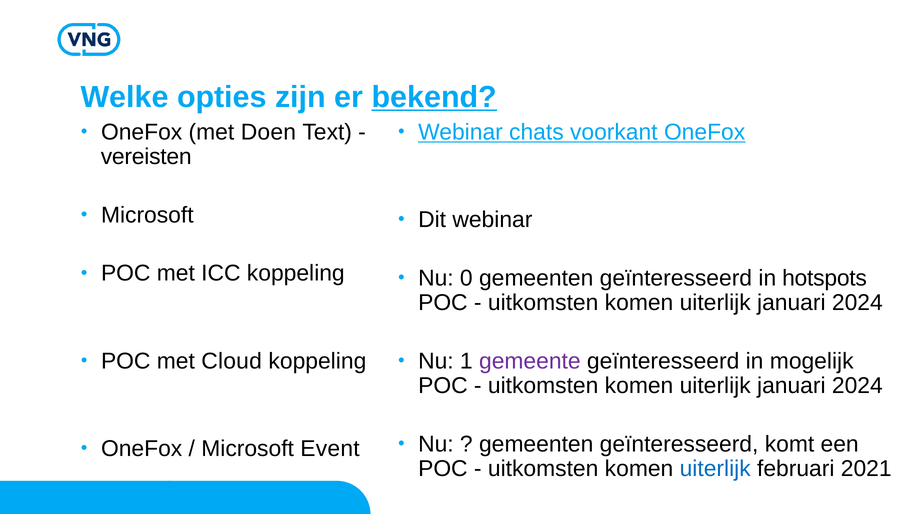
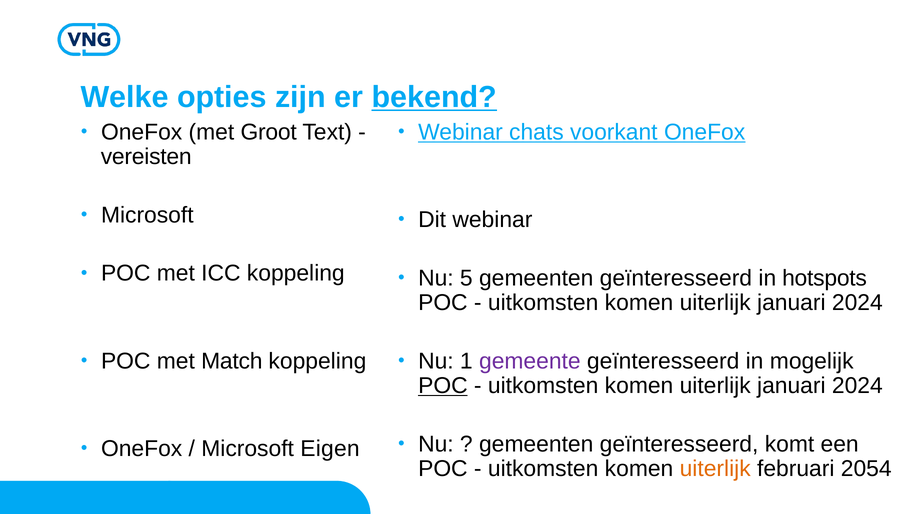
Doen: Doen -> Groot
0: 0 -> 5
Cloud: Cloud -> Match
POC at (443, 386) underline: none -> present
Event: Event -> Eigen
uiterlijk at (715, 469) colour: blue -> orange
2021: 2021 -> 2054
